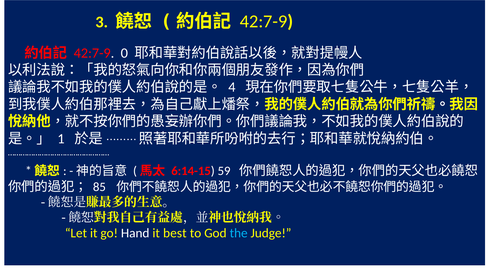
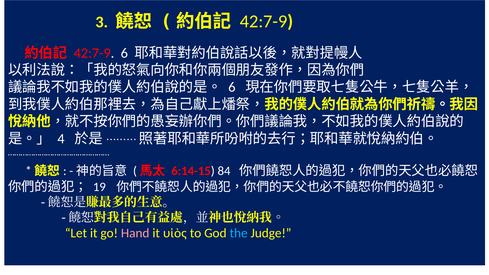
42:7-9 0: 0 -> 6
4 at (232, 87): 4 -> 6
1: 1 -> 4
59: 59 -> 84
85: 85 -> 19
Hand colour: white -> pink
best: best -> υἱὸς
